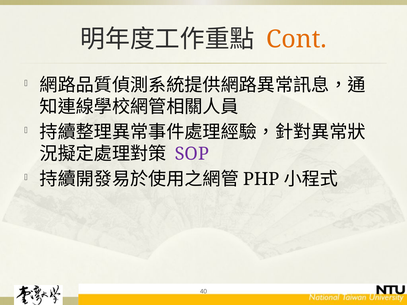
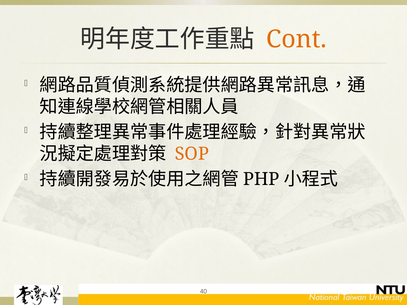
SOP colour: purple -> orange
